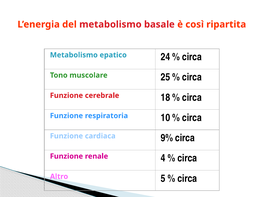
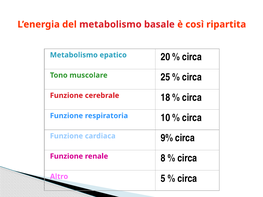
24: 24 -> 20
4: 4 -> 8
